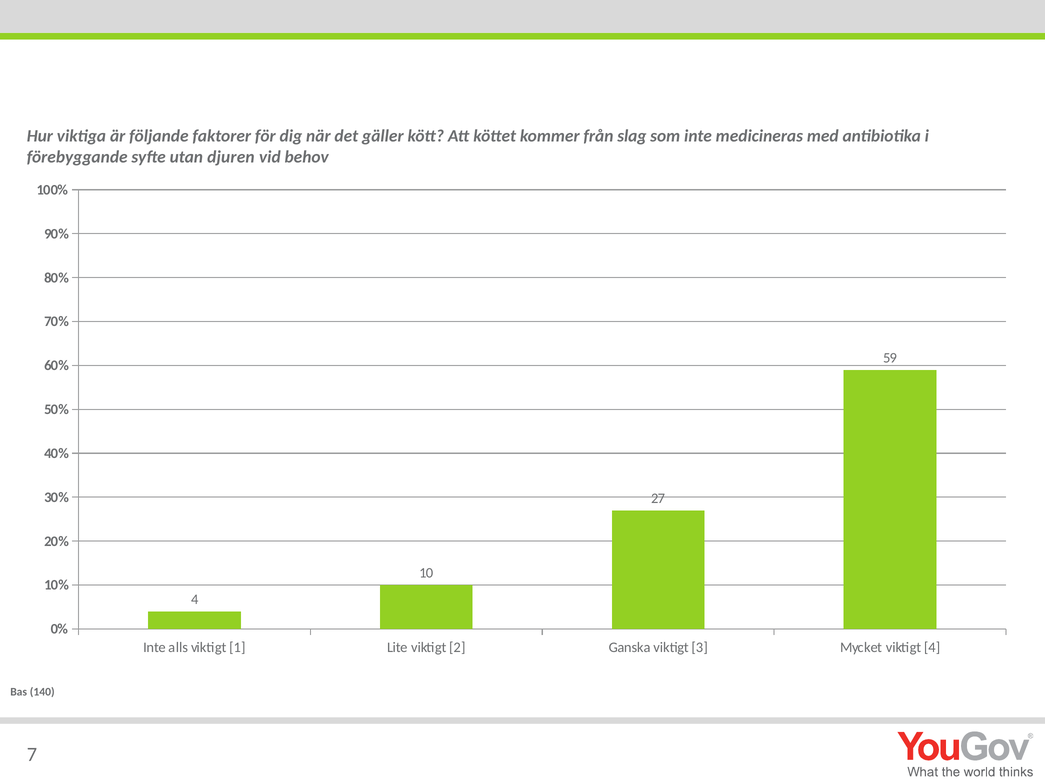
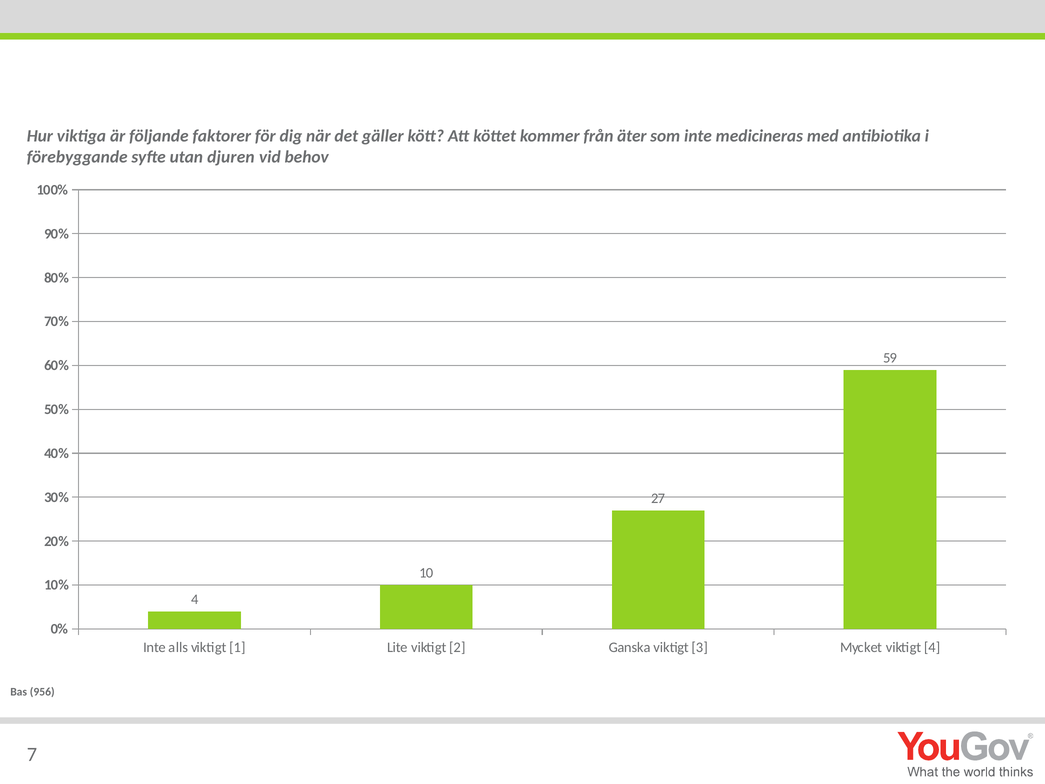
slag: slag -> äter
140: 140 -> 956
